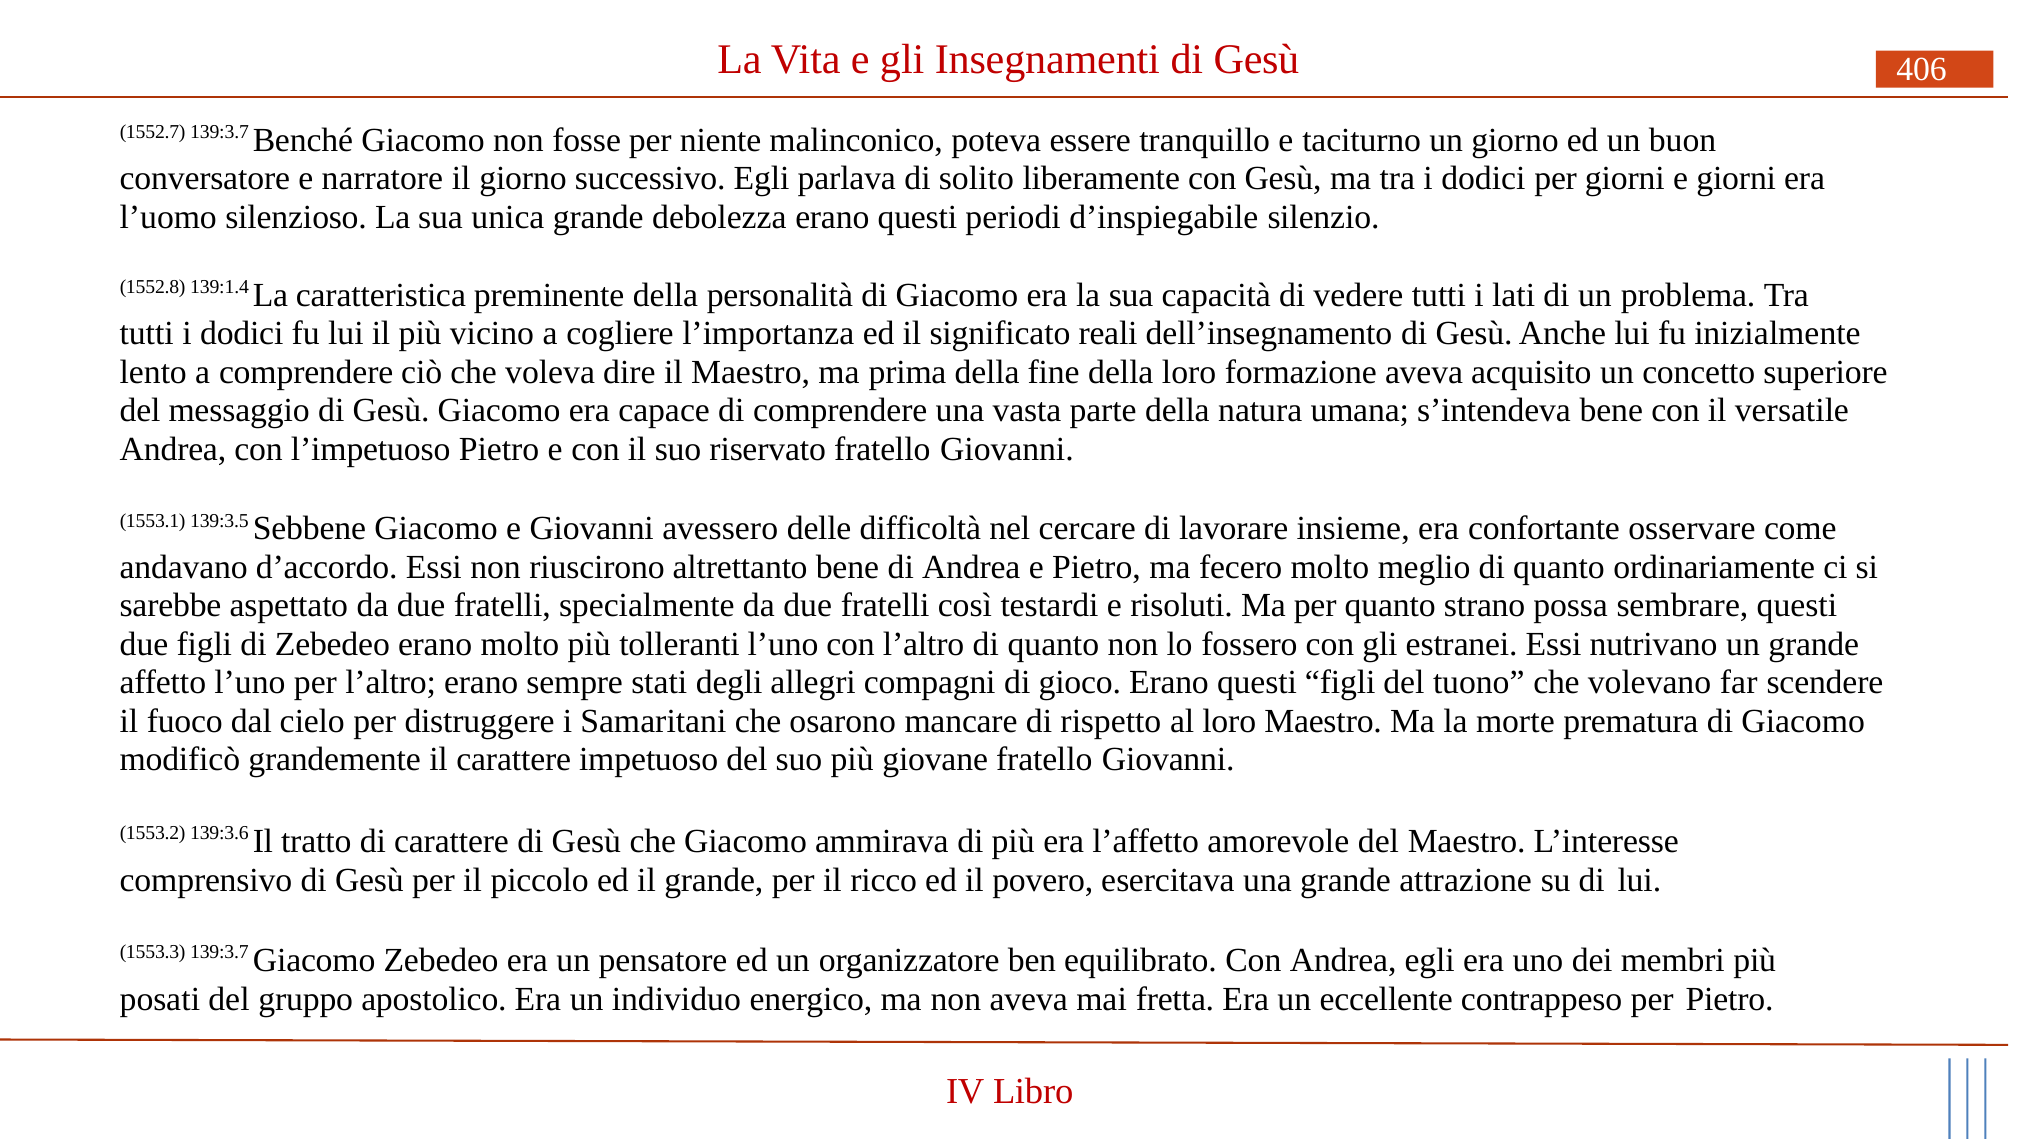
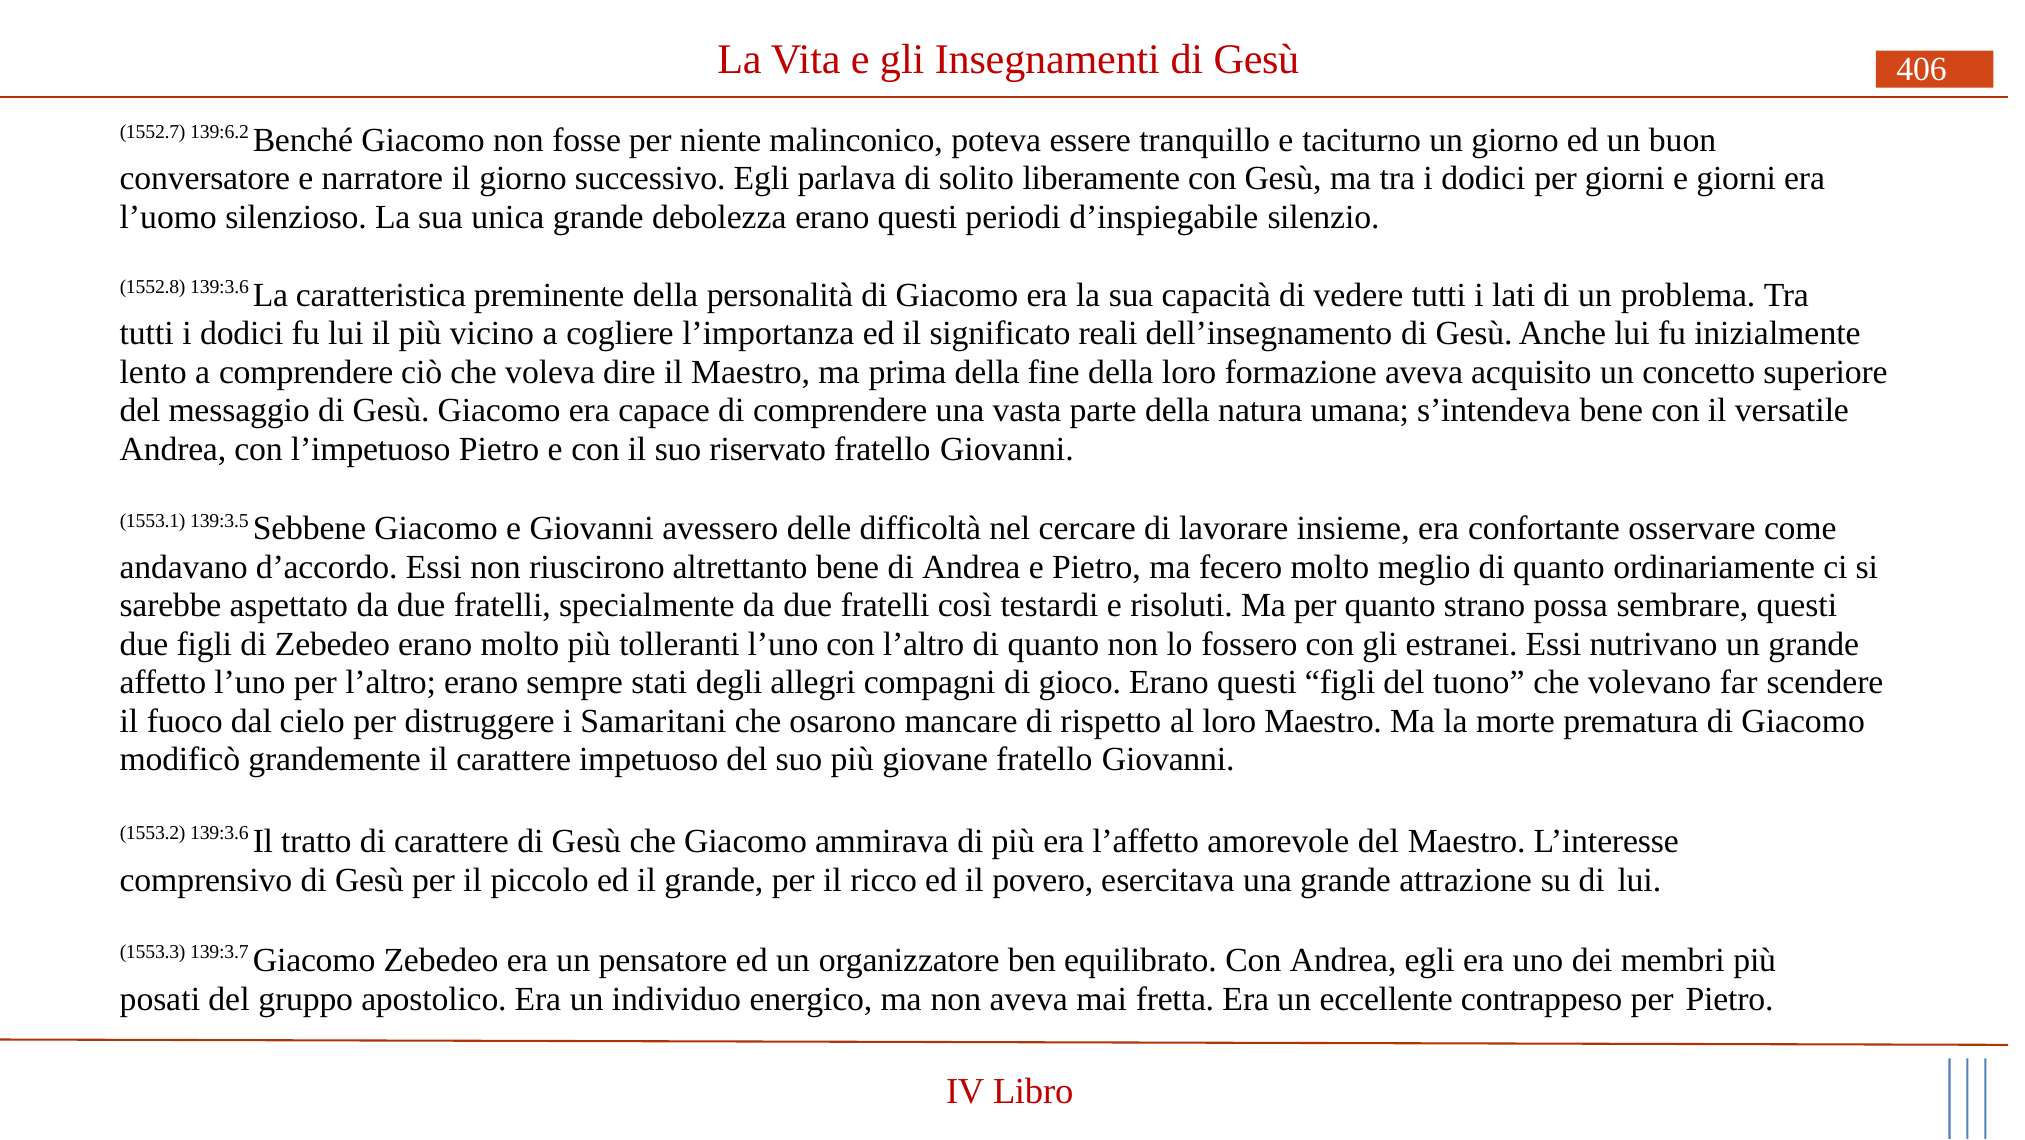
1552.7 139:3.7: 139:3.7 -> 139:6.2
1552.8 139:1.4: 139:1.4 -> 139:3.6
